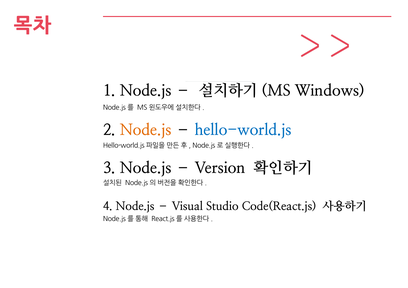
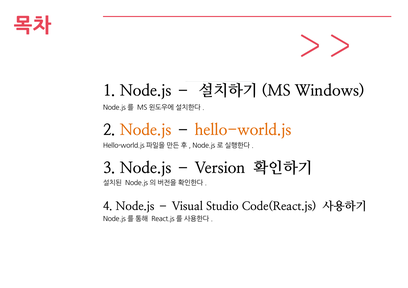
hello-world.js colour: blue -> orange
